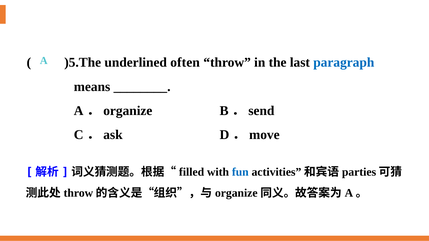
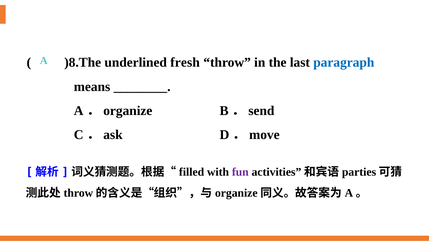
)5.The: )5.The -> )8.The
often: often -> fresh
fun colour: blue -> purple
